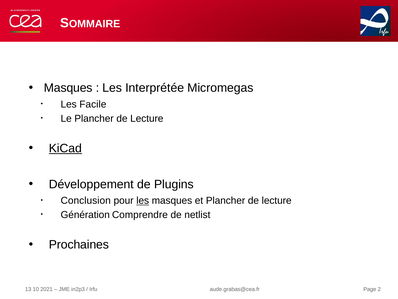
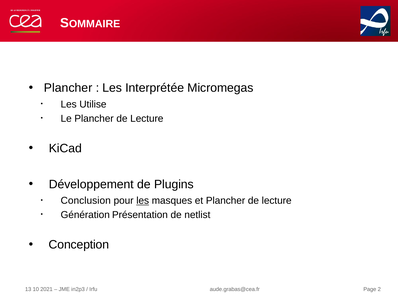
Masques at (68, 88): Masques -> Plancher
Facile: Facile -> Utilise
KiCad underline: present -> none
Comprendre: Comprendre -> Présentation
Prochaines: Prochaines -> Conception
